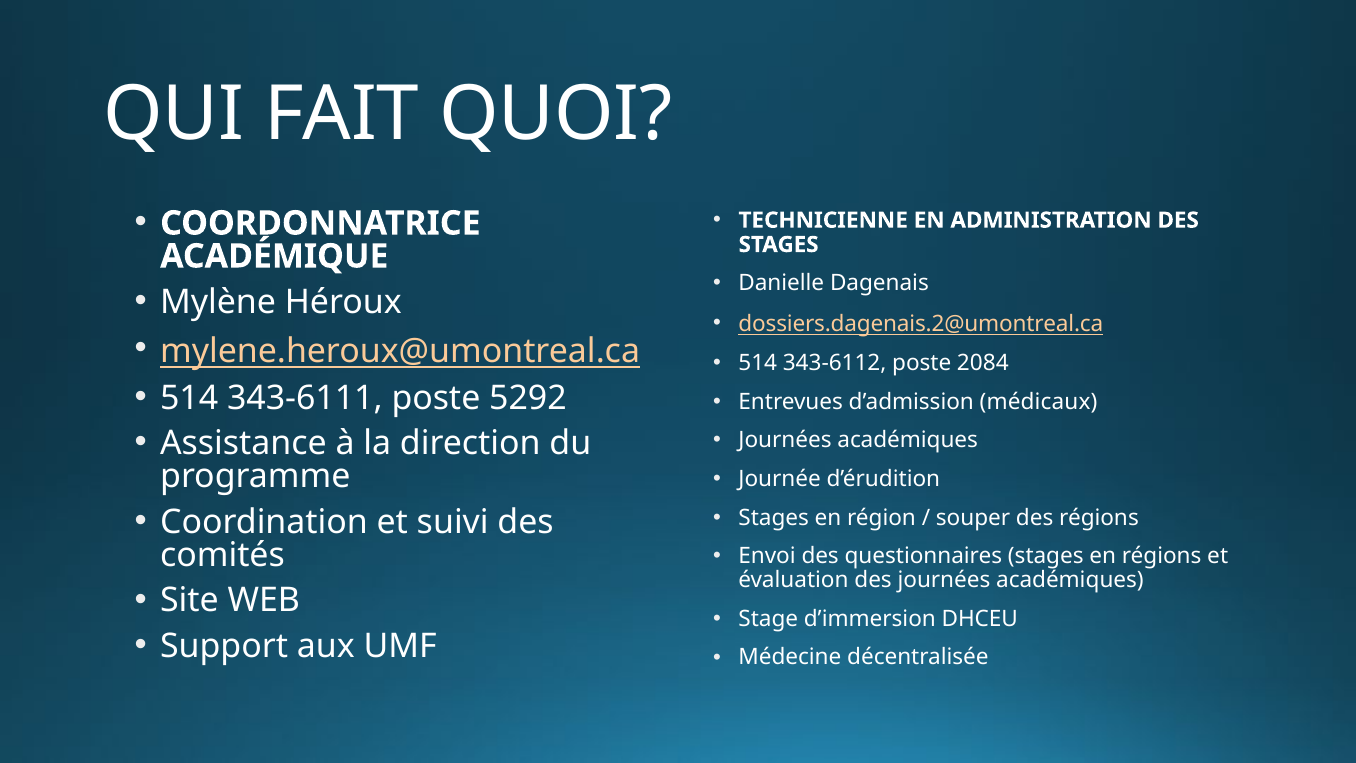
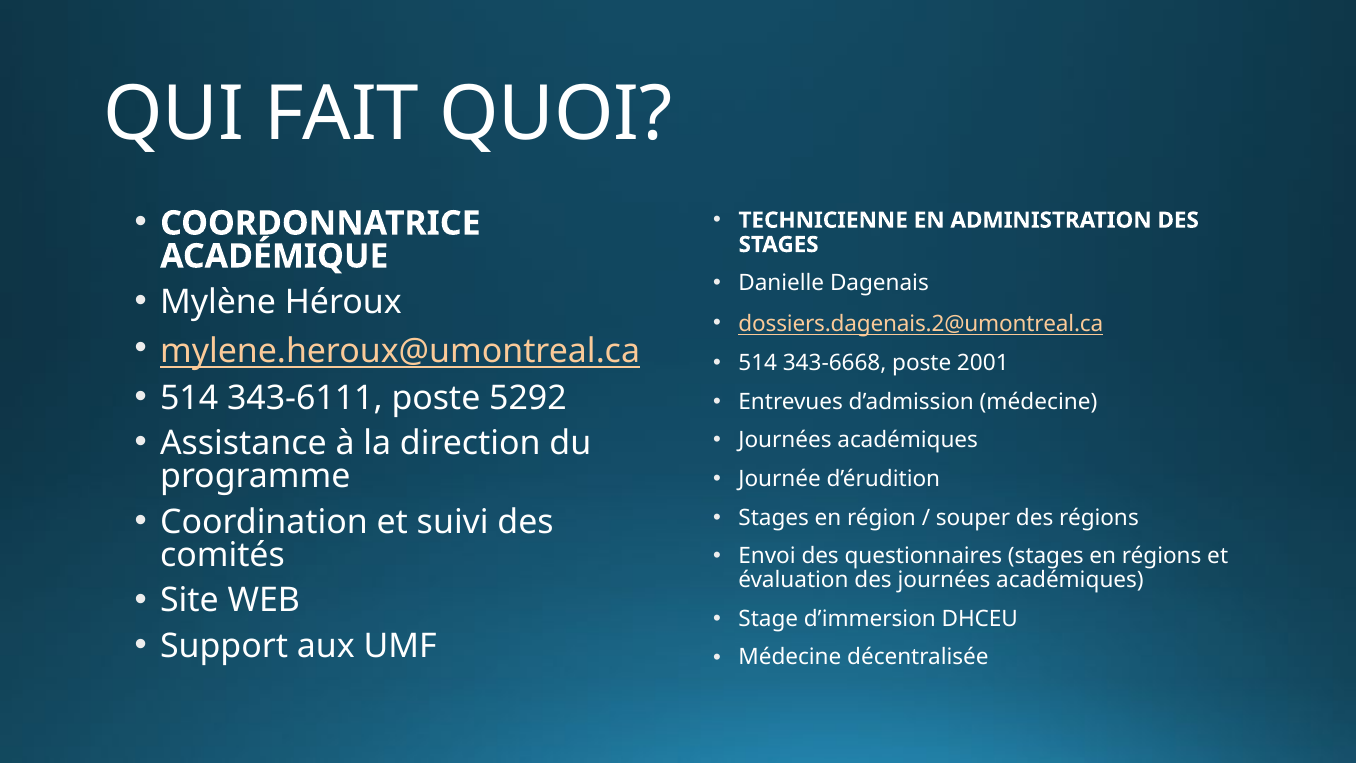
343-6112: 343-6112 -> 343-6668
2084: 2084 -> 2001
d’admission médicaux: médicaux -> médecine
